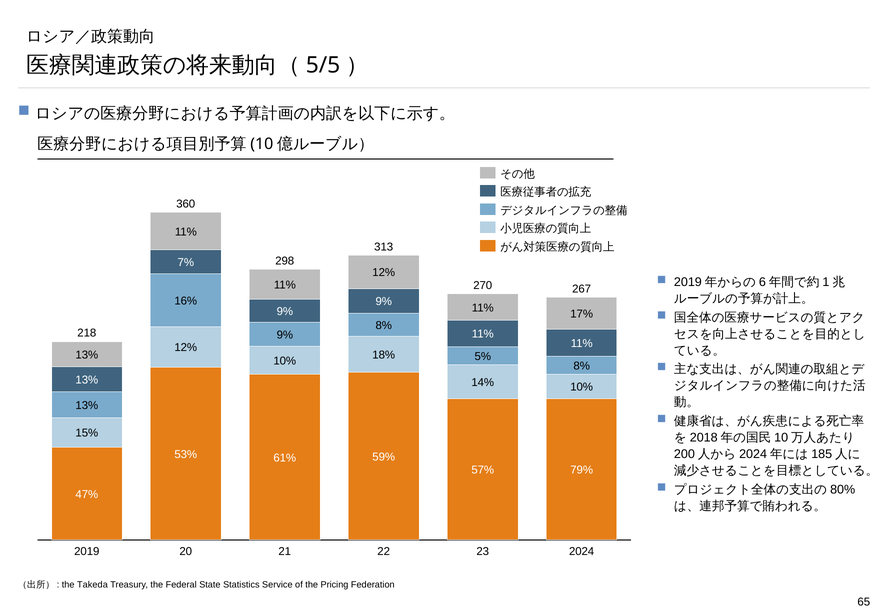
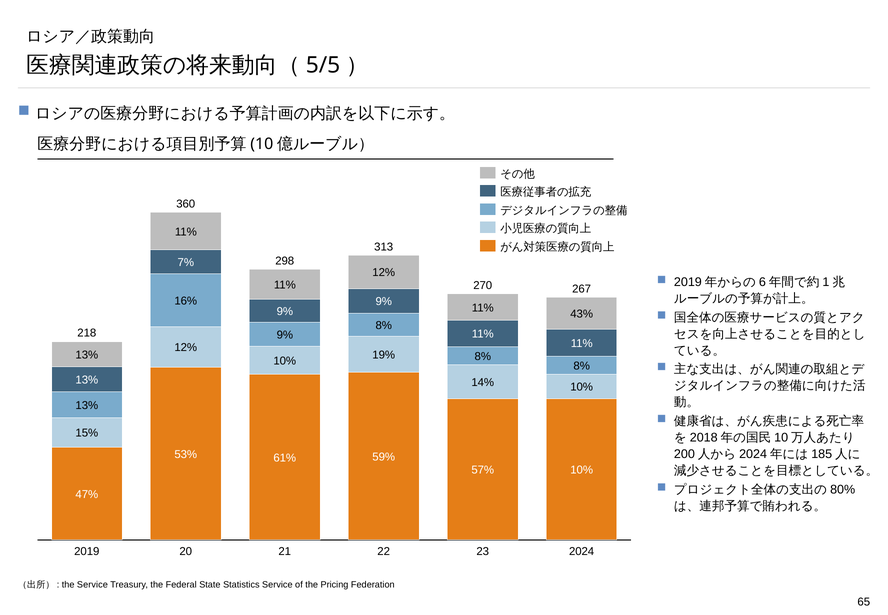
17%: 17% -> 43%
18%: 18% -> 19%
5% at (483, 356): 5% -> 8%
79% at (582, 470): 79% -> 10%
the Takeda: Takeda -> Service
